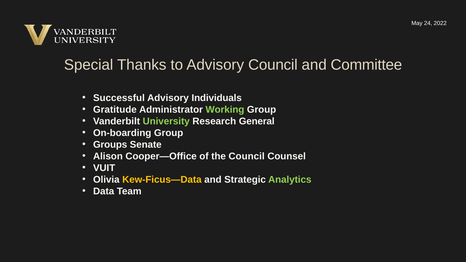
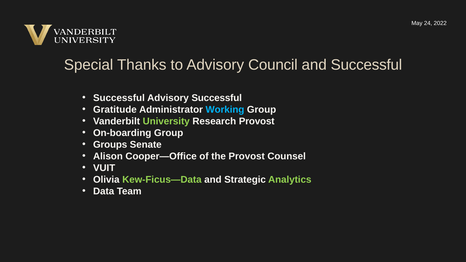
and Committee: Committee -> Successful
Advisory Individuals: Individuals -> Successful
Working colour: light green -> light blue
Research General: General -> Provost
the Council: Council -> Provost
Kew-Ficus—Data colour: yellow -> light green
